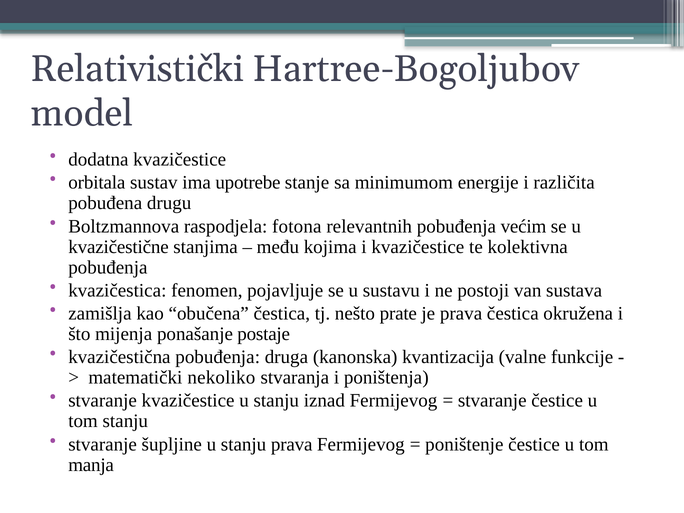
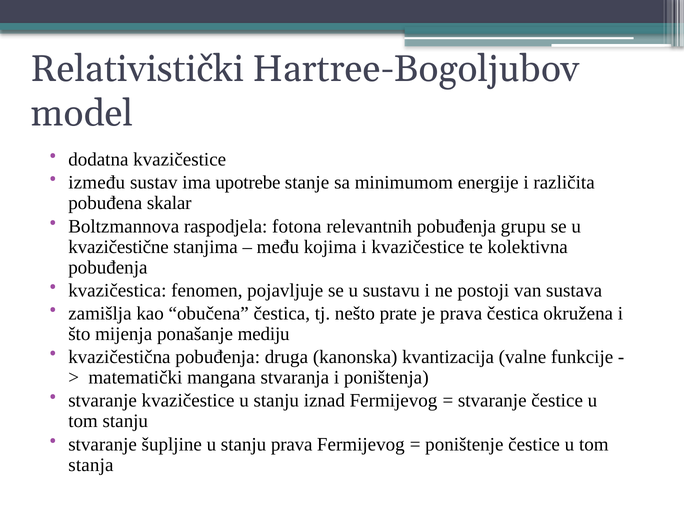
orbitala: orbitala -> između
drugu: drugu -> skalar
većim: većim -> grupu
postaje: postaje -> mediju
nekoliko: nekoliko -> mangana
manja: manja -> stanja
